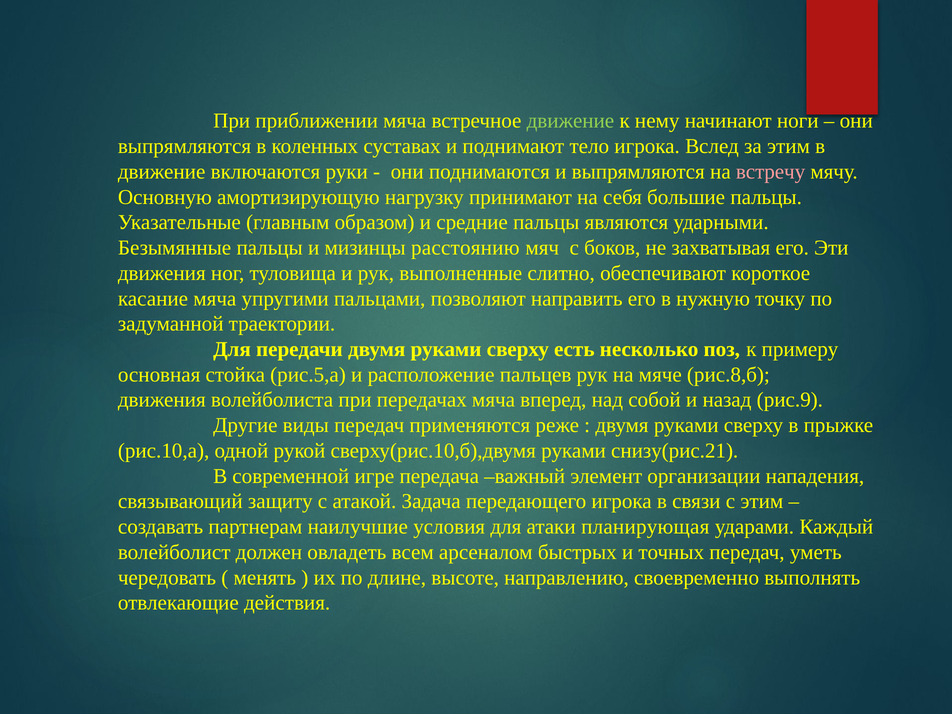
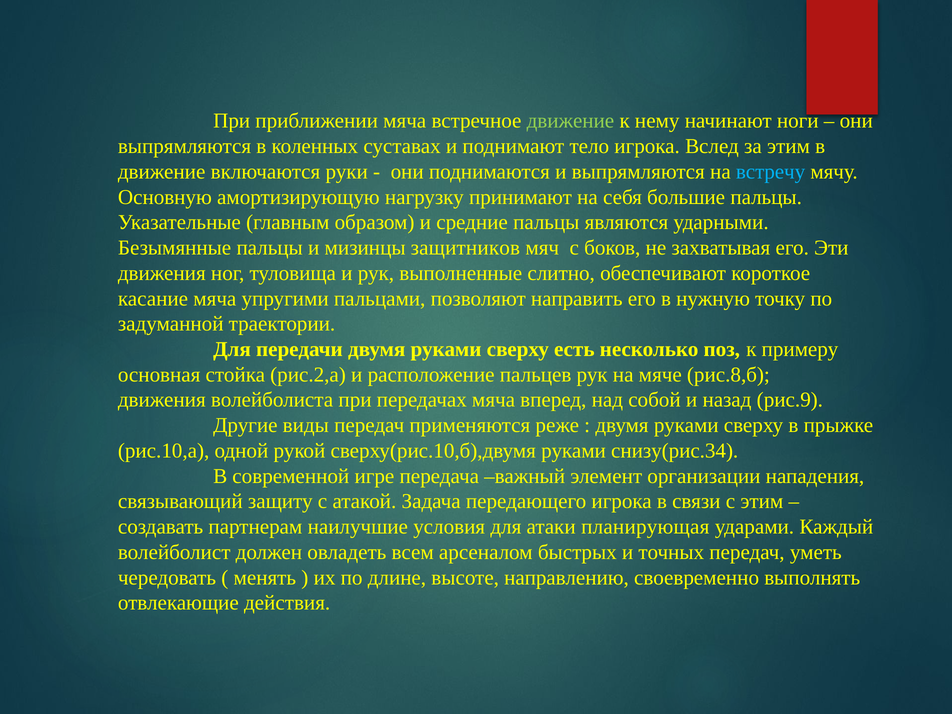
встречу colour: pink -> light blue
расстоянию: расстоянию -> защитников
рис.5,а: рис.5,а -> рис.2,а
снизу(рис.21: снизу(рис.21 -> снизу(рис.34
